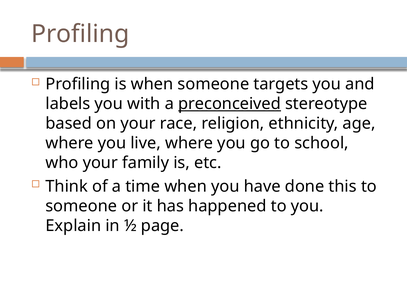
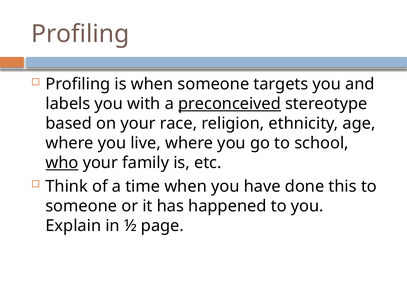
who underline: none -> present
